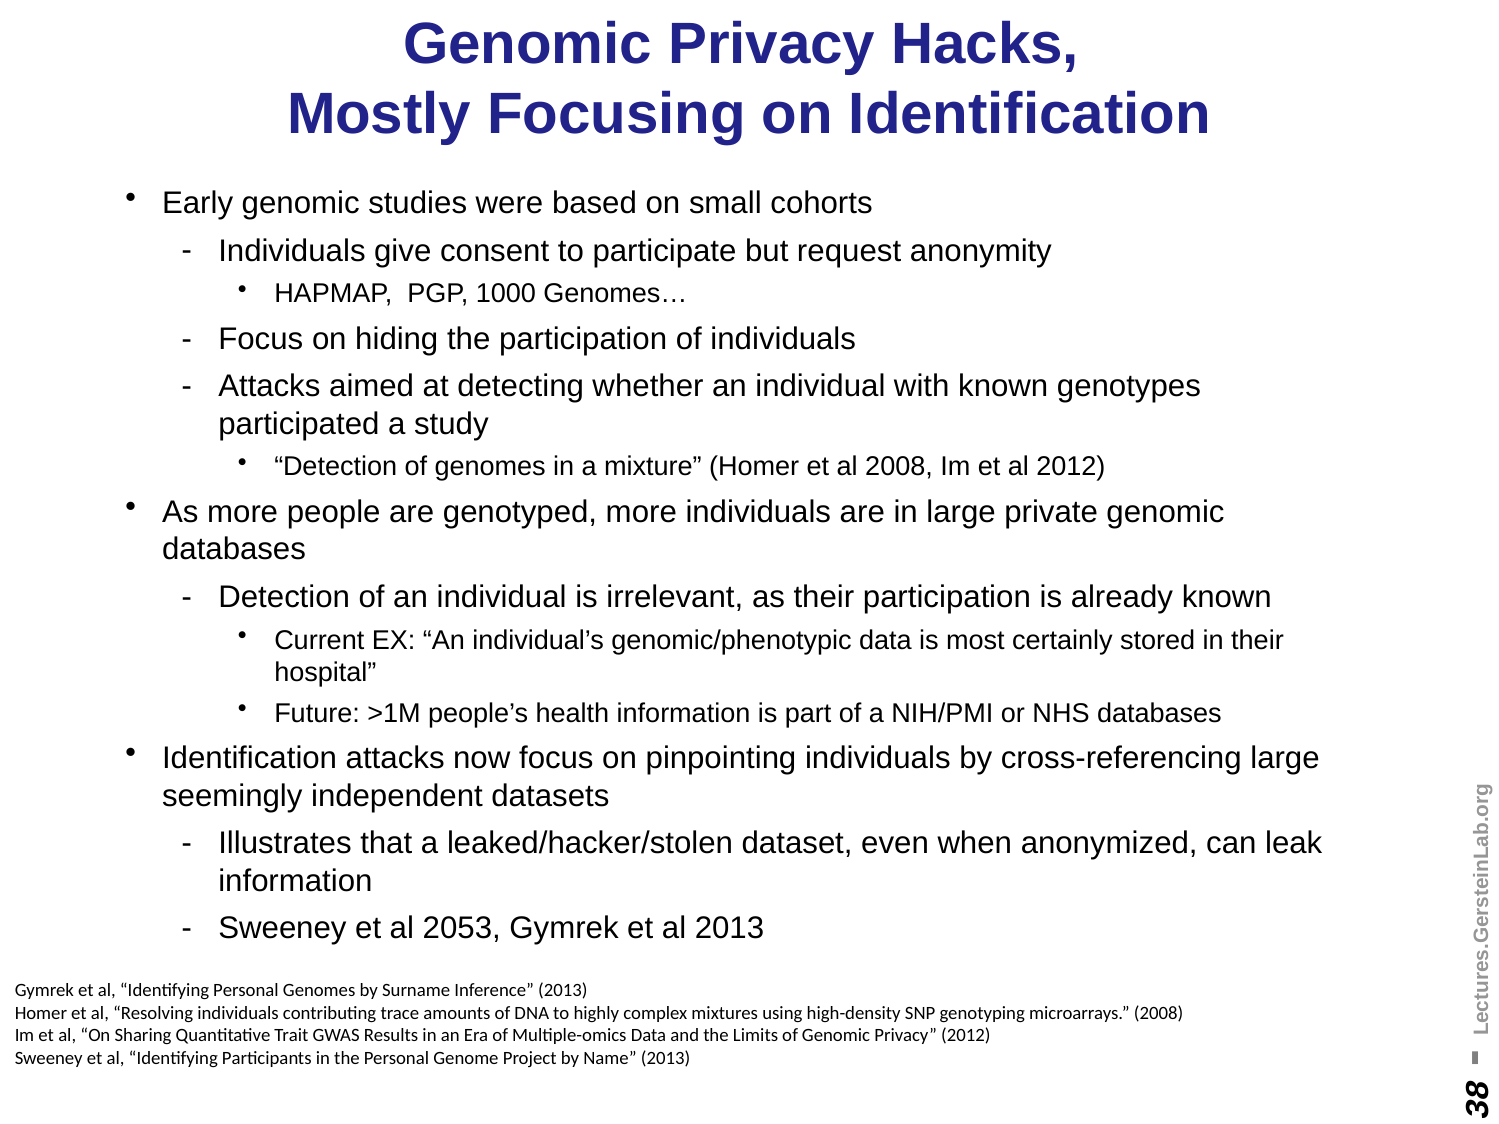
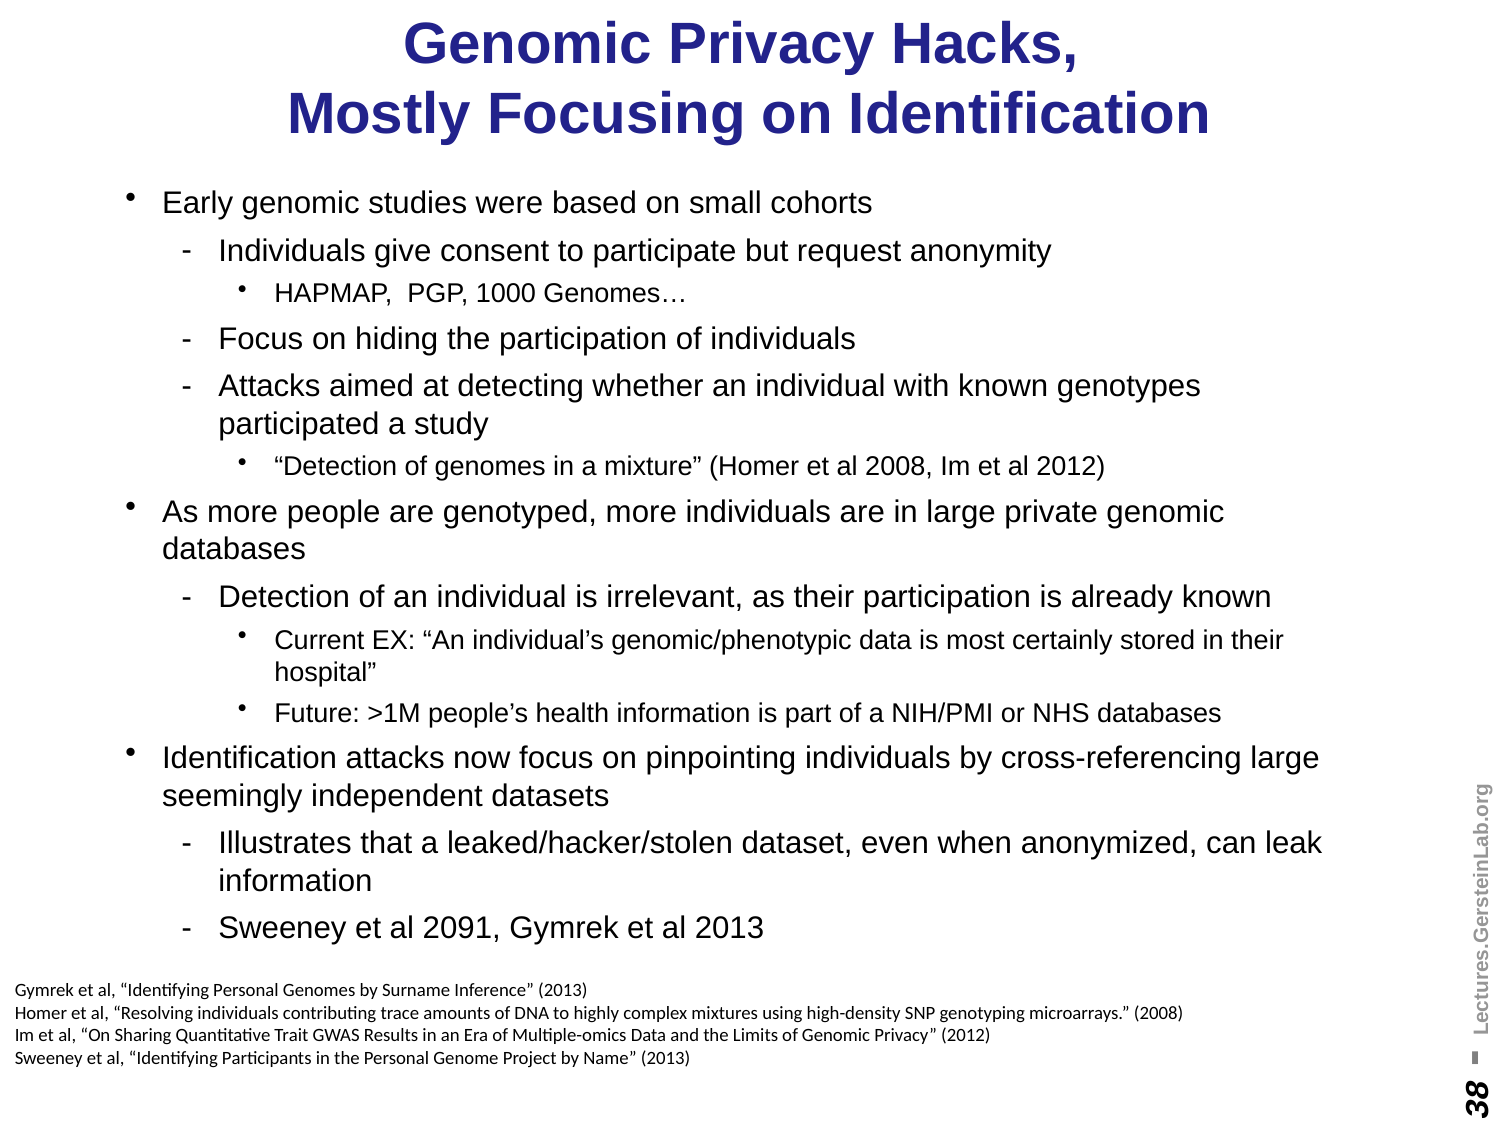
2053: 2053 -> 2091
